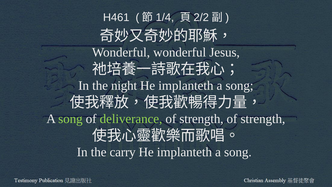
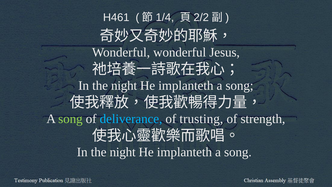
deliverance colour: light green -> light blue
strength at (201, 119): strength -> trusting
carry at (123, 152): carry -> night
